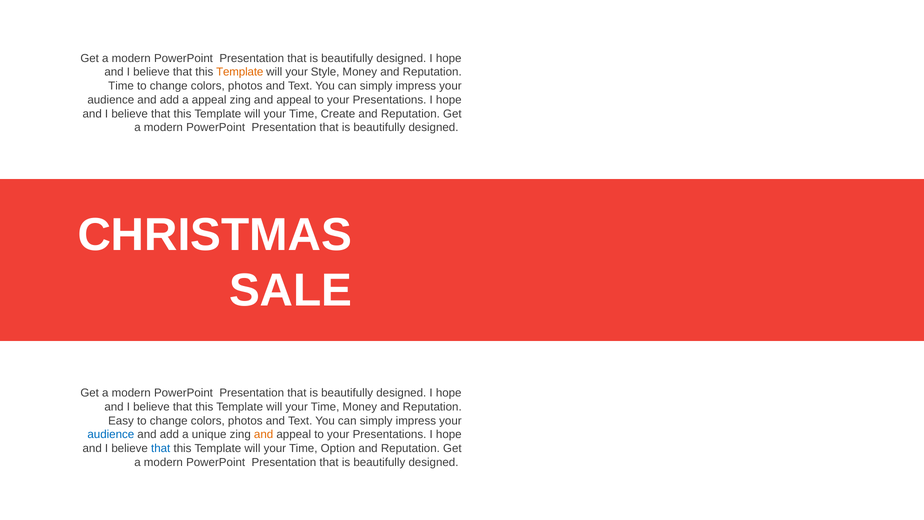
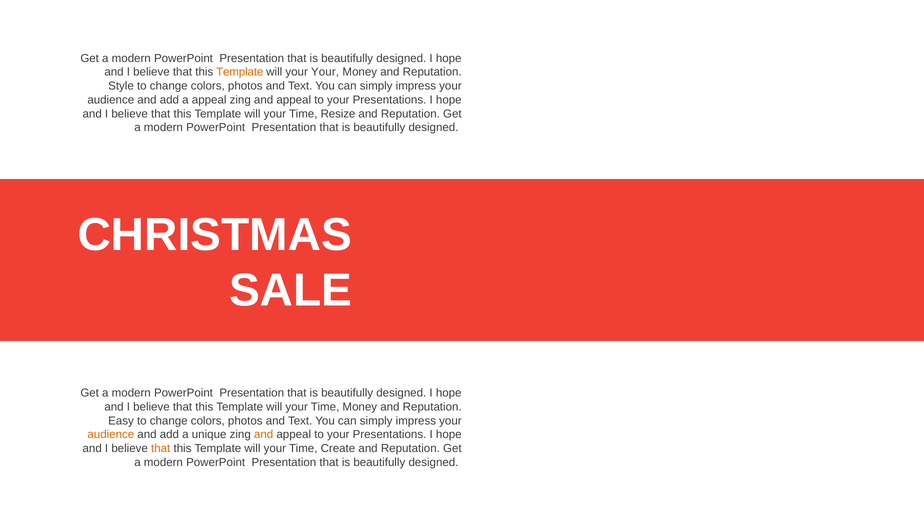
your Style: Style -> Your
Time at (121, 86): Time -> Style
Create: Create -> Resize
audience at (111, 434) colour: blue -> orange
that at (161, 448) colour: blue -> orange
Option: Option -> Create
